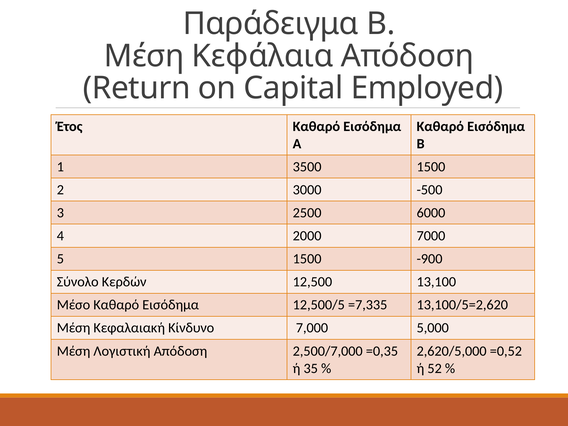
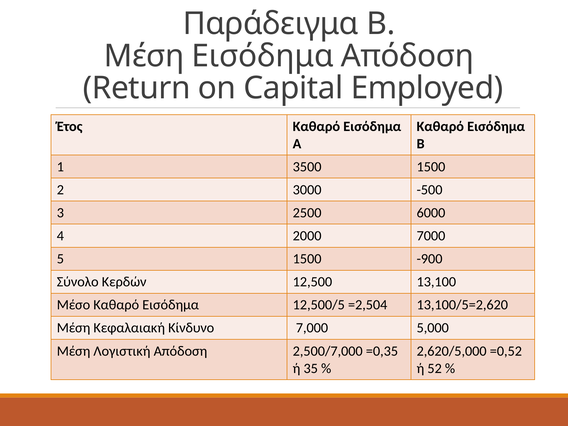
Μέση Κεφάλαια: Κεφάλαια -> Εισόδημα
=7,335: =7,335 -> =2,504
